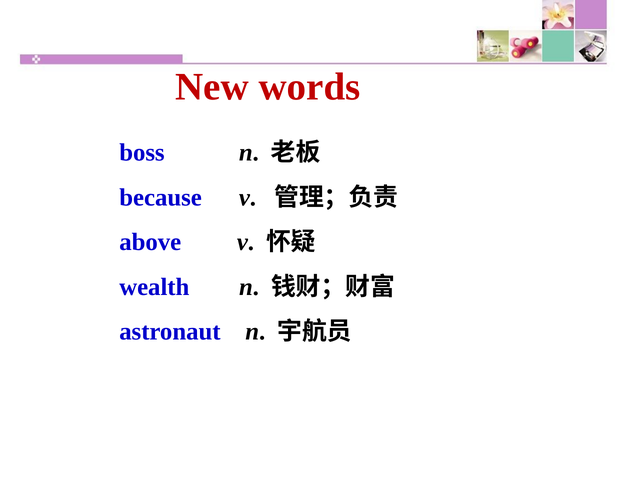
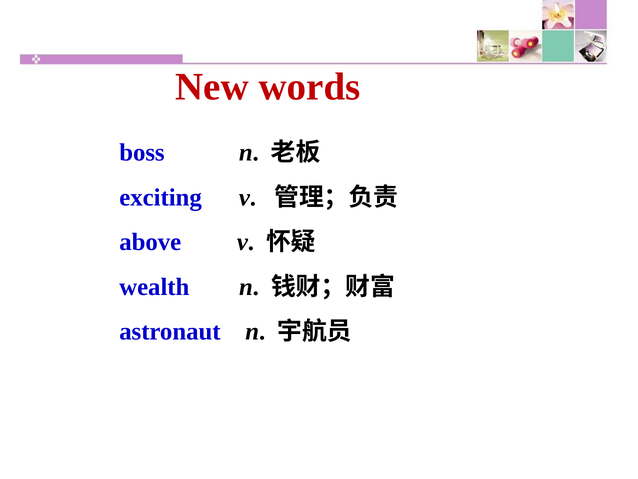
because: because -> exciting
